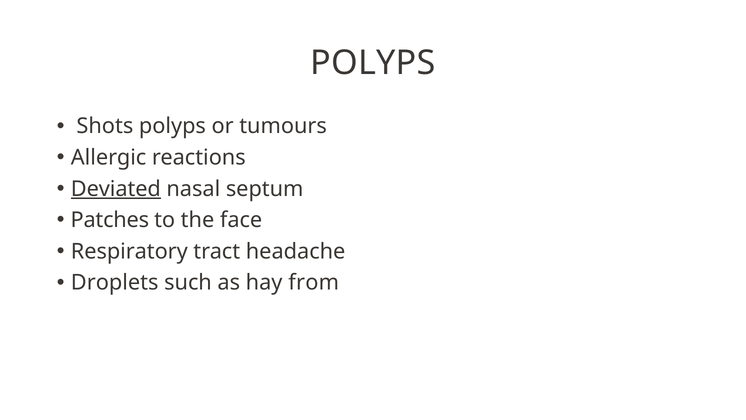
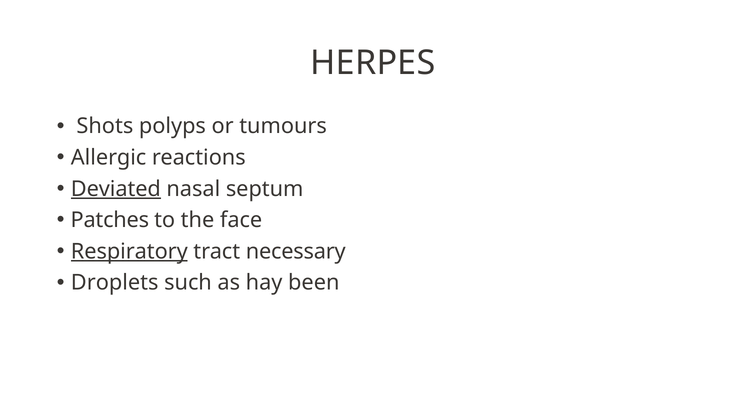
POLYPS at (373, 63): POLYPS -> HERPES
Respiratory underline: none -> present
headache: headache -> necessary
from: from -> been
